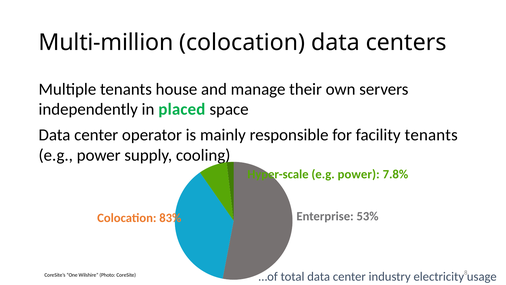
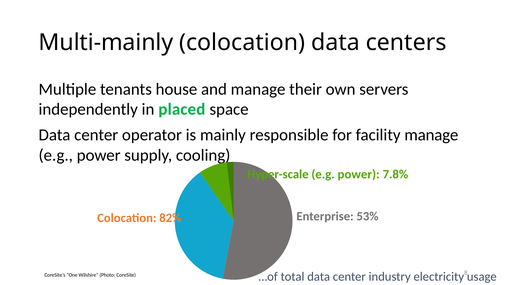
Multi-million: Multi-million -> Multi-mainly
facility tenants: tenants -> manage
83%: 83% -> 82%
